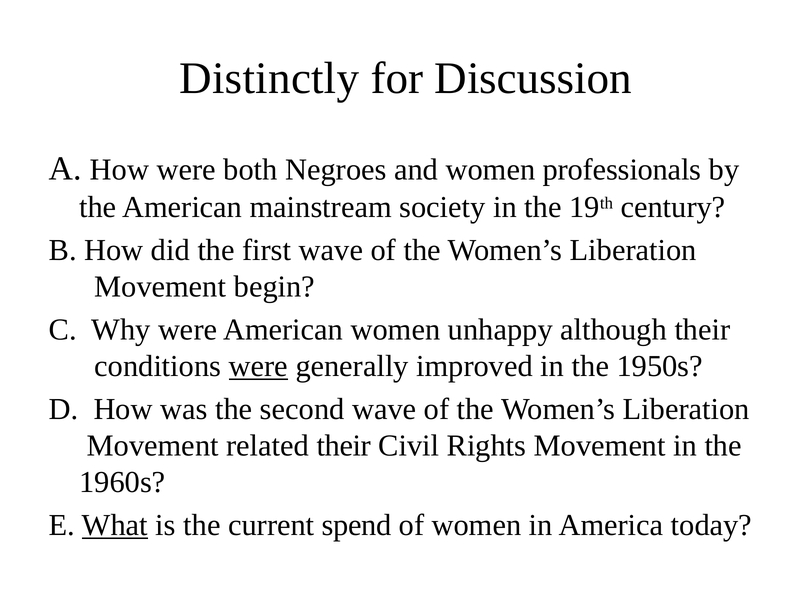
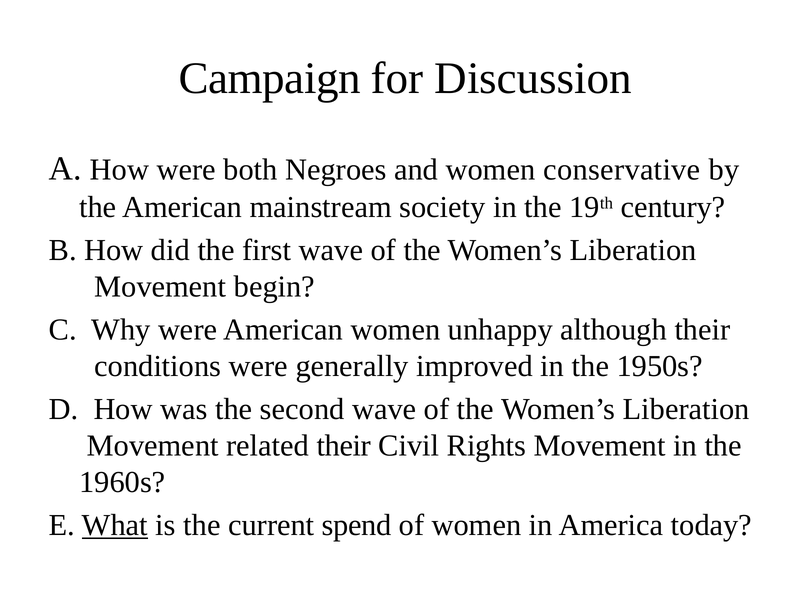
Distinctly: Distinctly -> Campaign
professionals: professionals -> conservative
were at (258, 366) underline: present -> none
